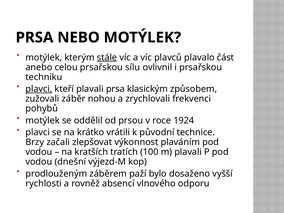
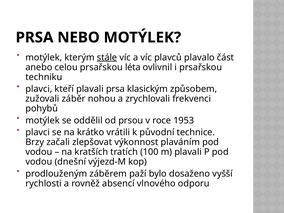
sílu: sílu -> léta
plavci at (39, 89) underline: present -> none
1924: 1924 -> 1953
